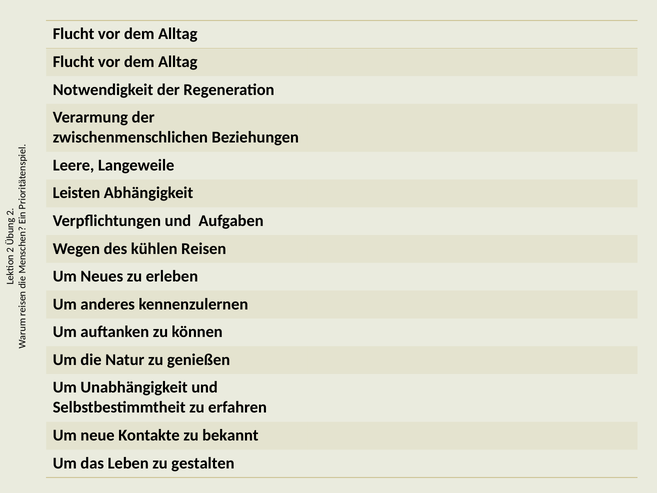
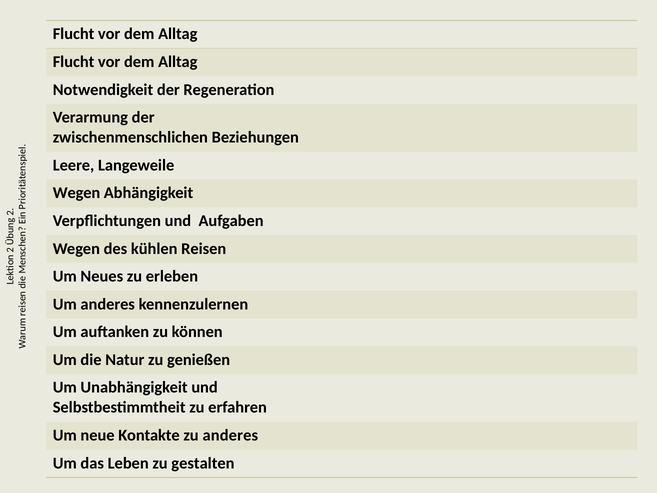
Leisten at (77, 193): Leisten -> Wegen
zu bekannt: bekannt -> anderes
